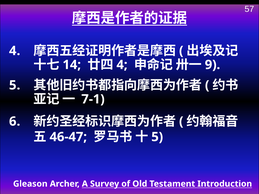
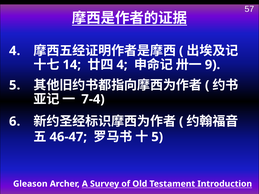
7-1: 7-1 -> 7-4
